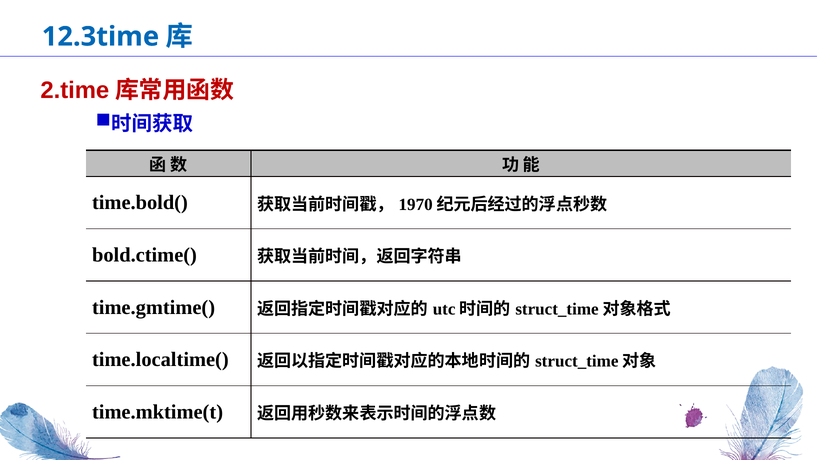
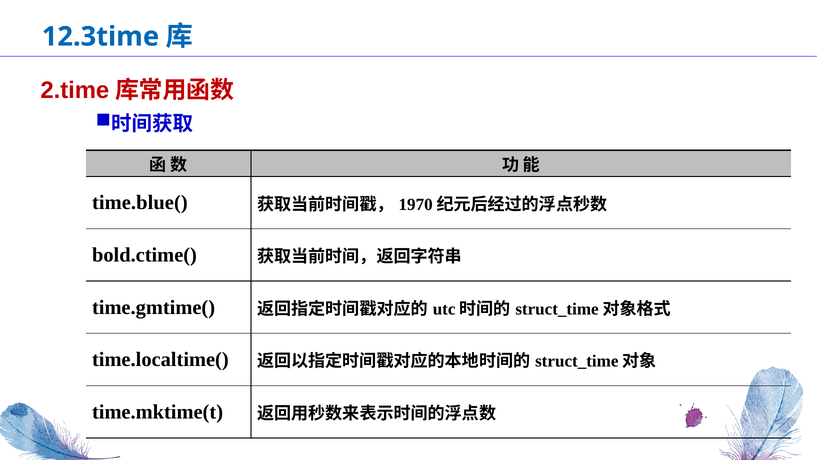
time.bold(: time.bold( -> time.blue(
